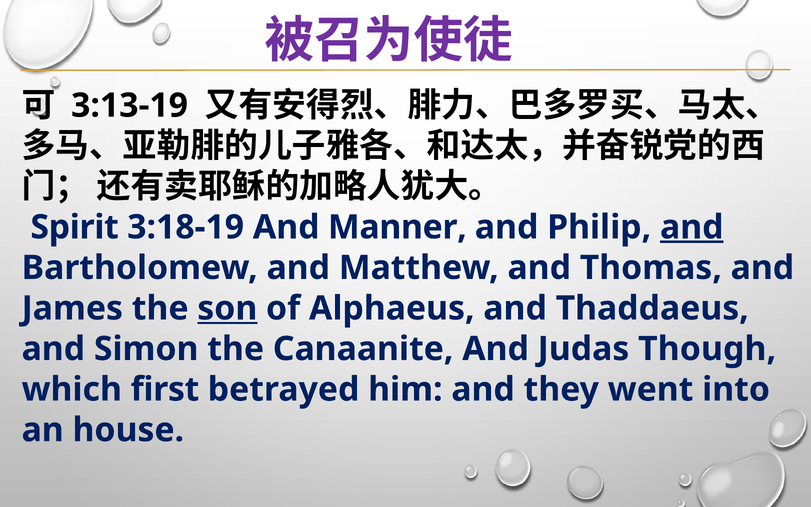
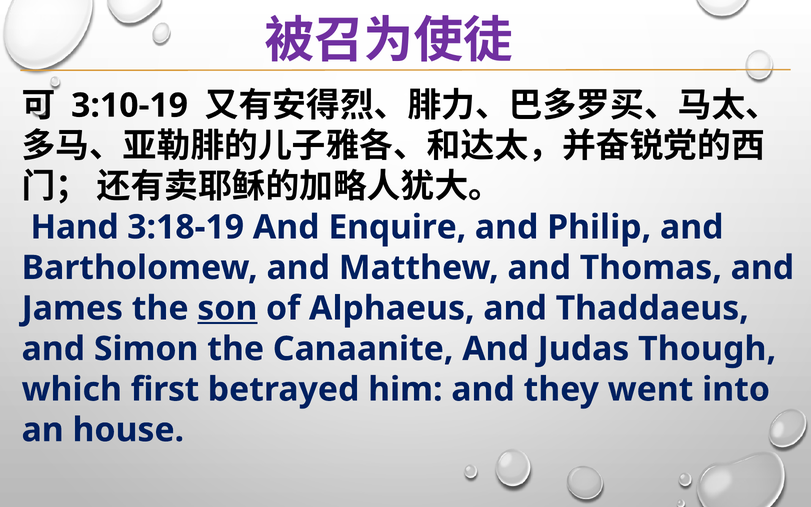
3:13-19: 3:13-19 -> 3:10-19
Spirit: Spirit -> Hand
Manner: Manner -> Enquire
and at (692, 227) underline: present -> none
